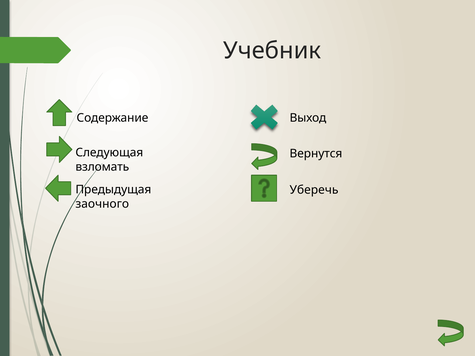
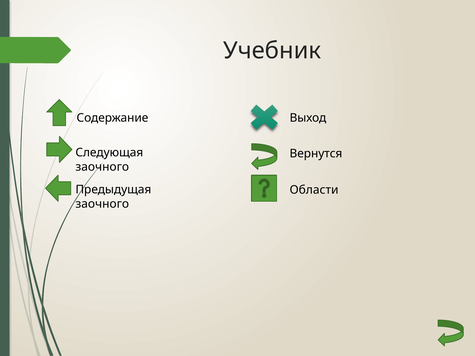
взломать at (102, 167): взломать -> заочного
Уберечь: Уберечь -> Области
